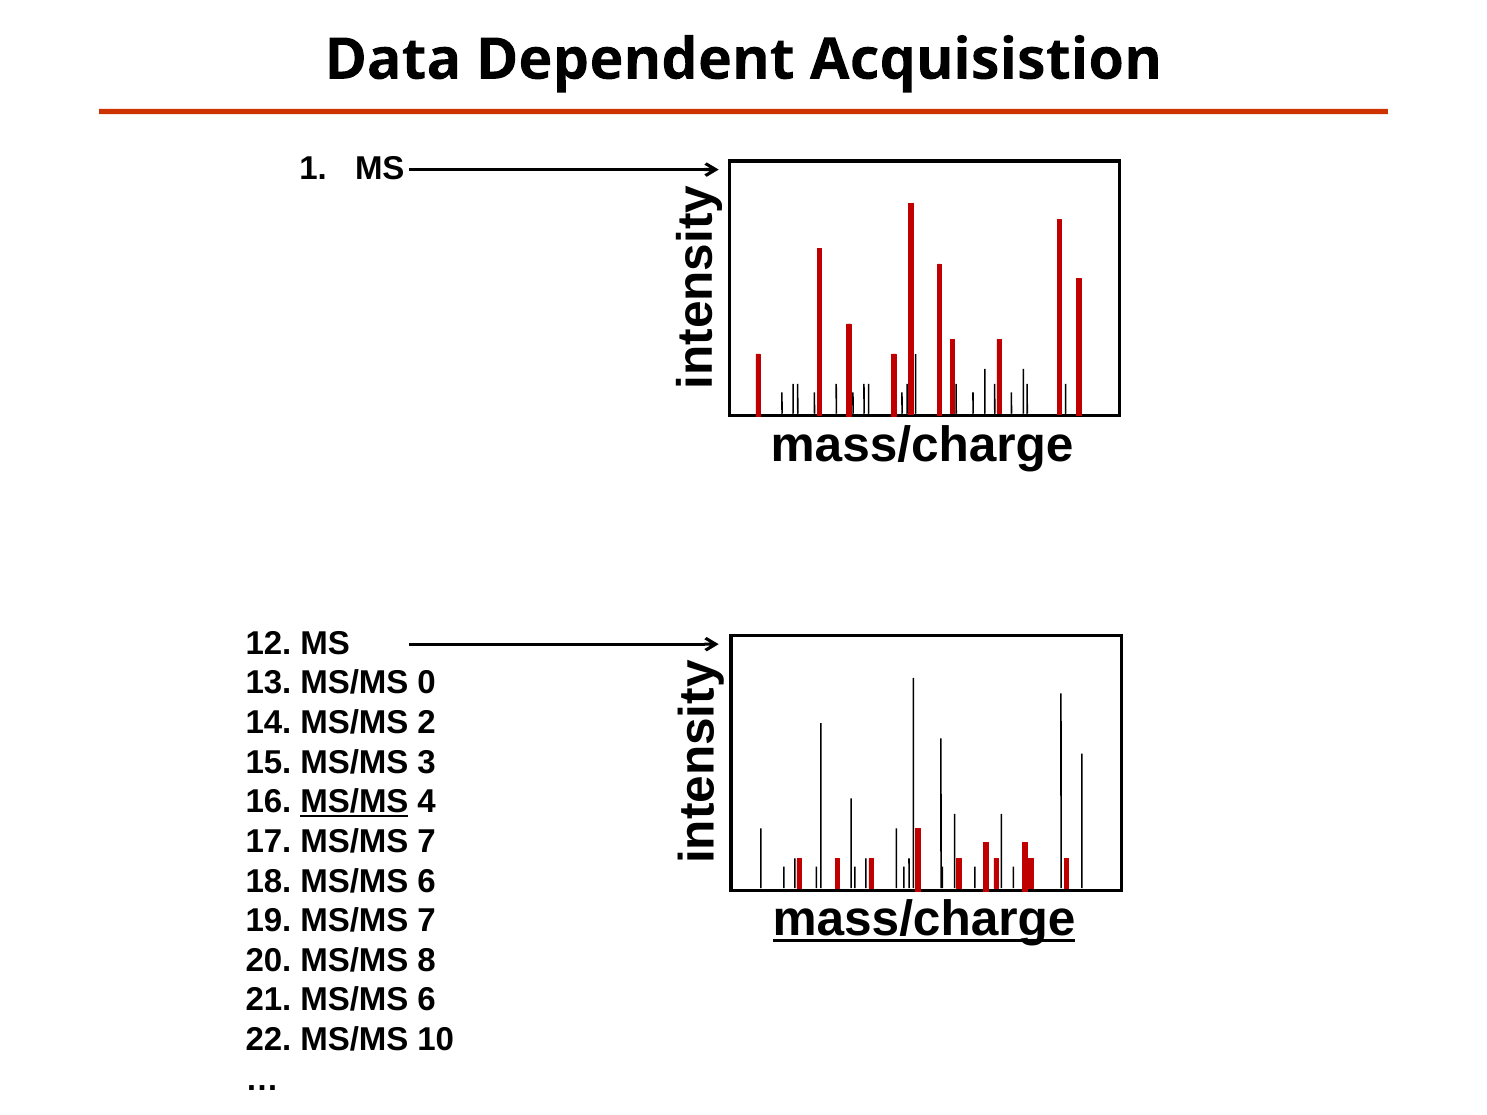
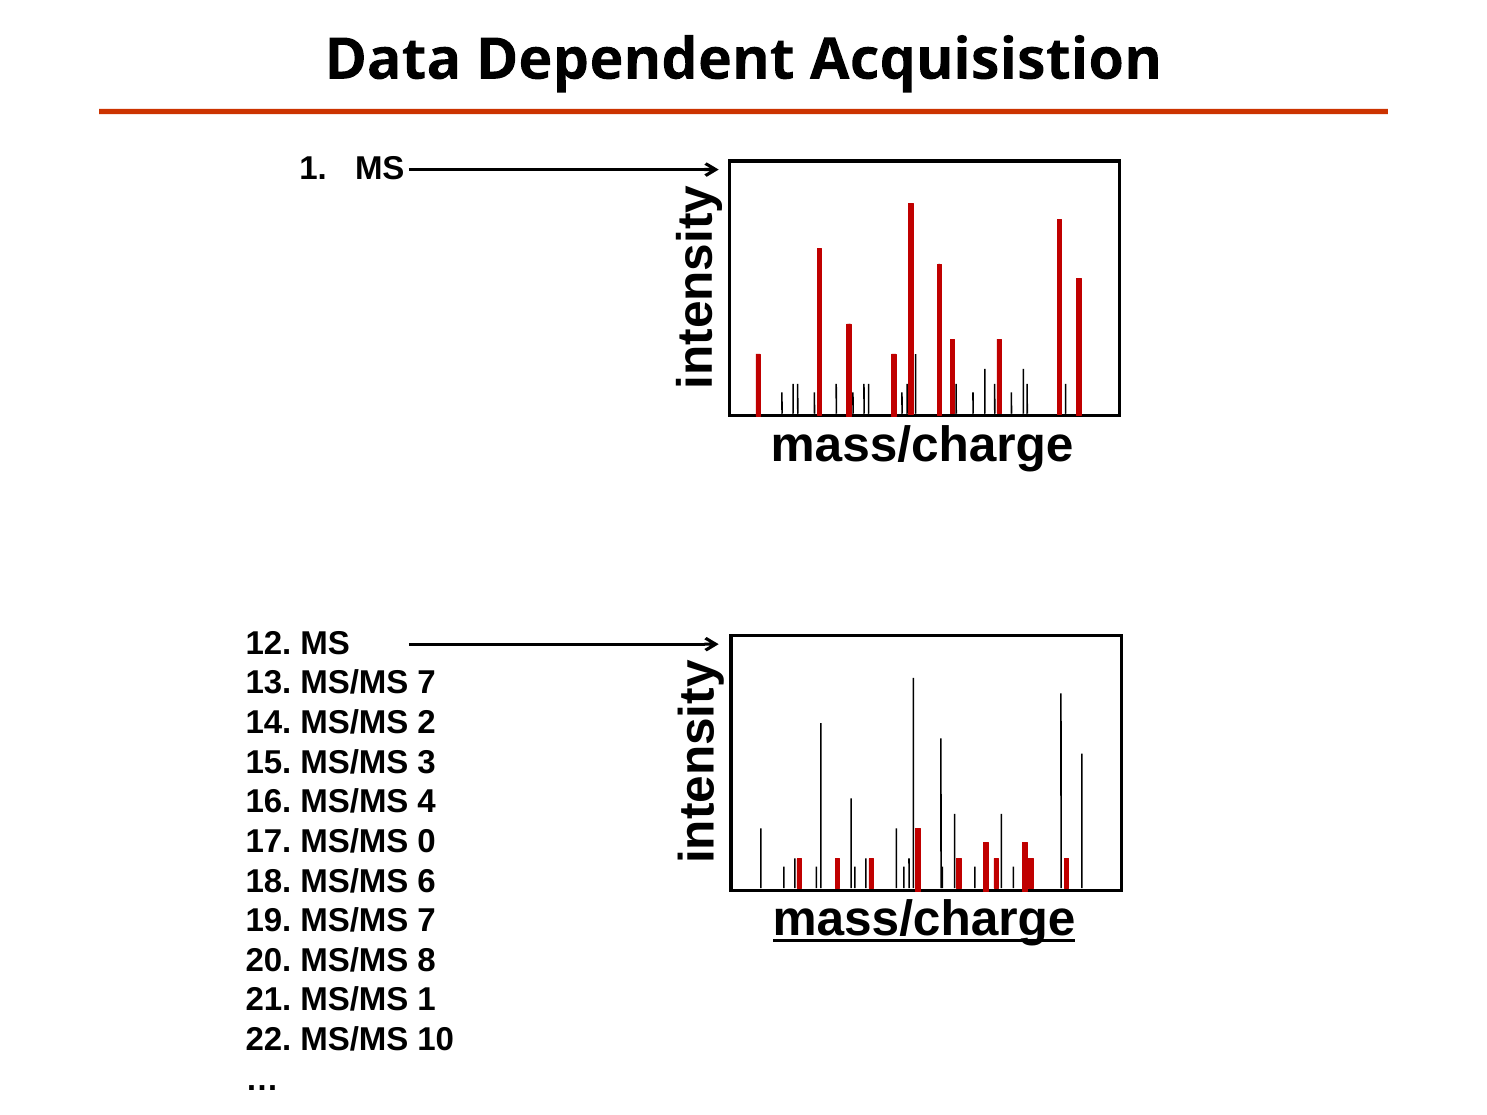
13 MS/MS 0: 0 -> 7
MS/MS at (354, 802) underline: present -> none
17 MS/MS 7: 7 -> 0
21 MS/MS 6: 6 -> 1
